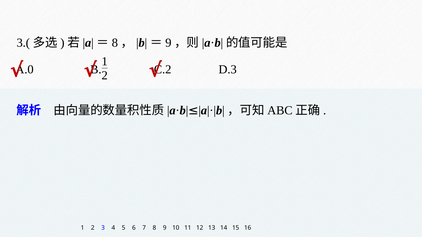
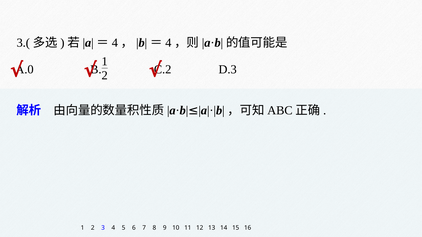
8 at (115, 43): 8 -> 4
9 at (168, 43): 9 -> 4
